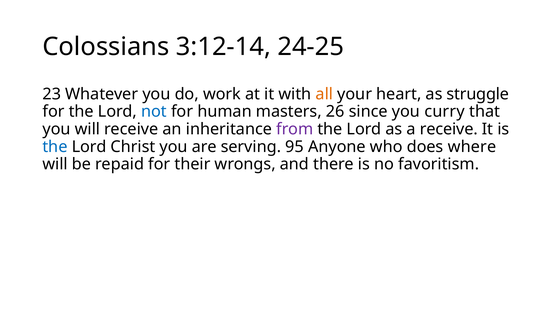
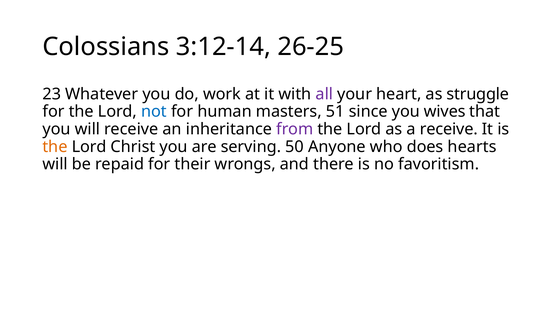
24-25: 24-25 -> 26-25
all colour: orange -> purple
26: 26 -> 51
curry: curry -> wives
the at (55, 147) colour: blue -> orange
95: 95 -> 50
where: where -> hearts
